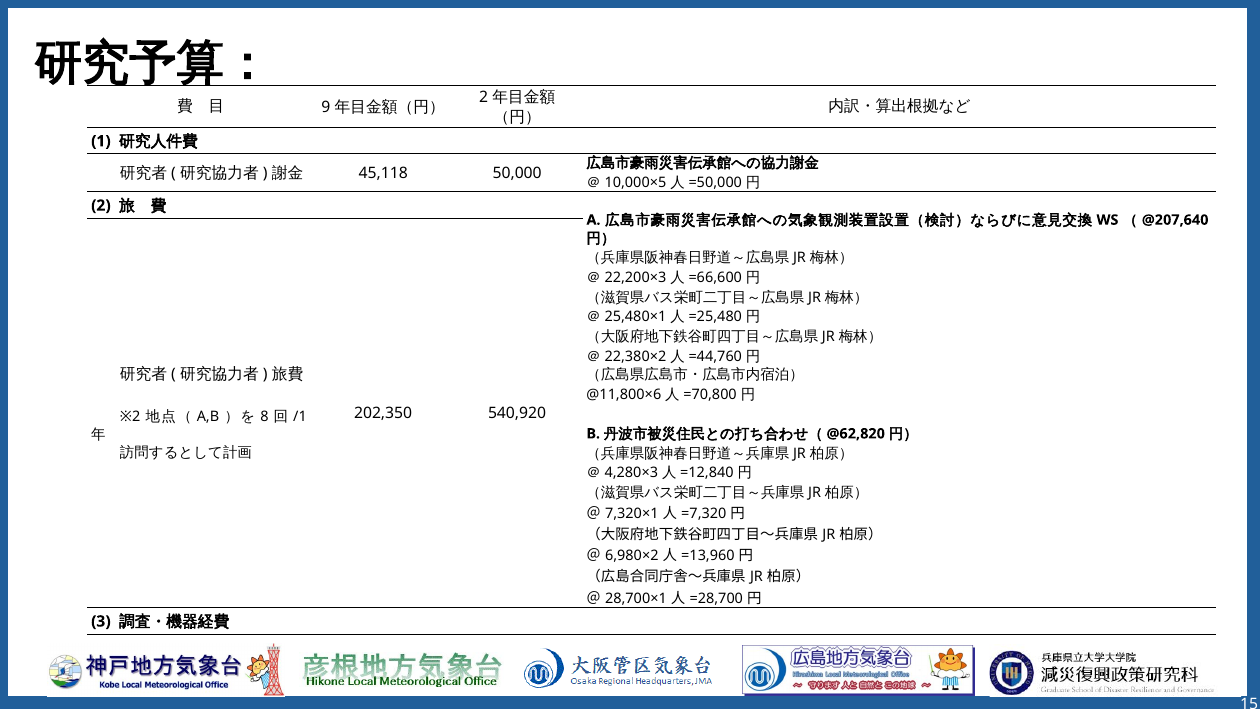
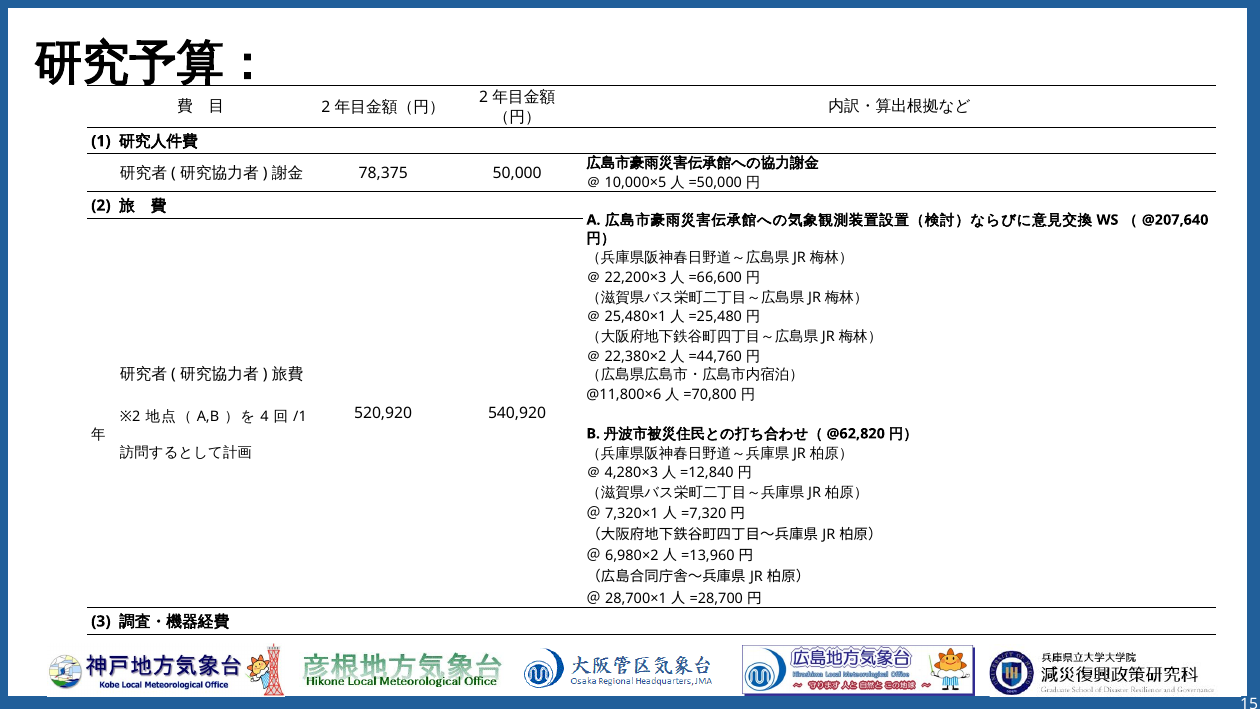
9 at (326, 107): 9 -> 2
45,118: 45,118 -> 78,375
202,350: 202,350 -> 520,920
8 at (264, 417): 8 -> 4
